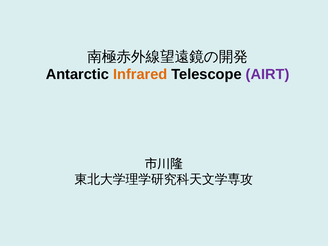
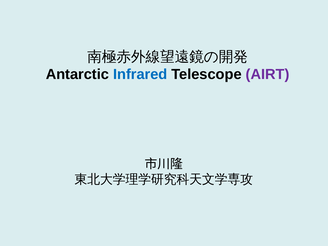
Infrared colour: orange -> blue
